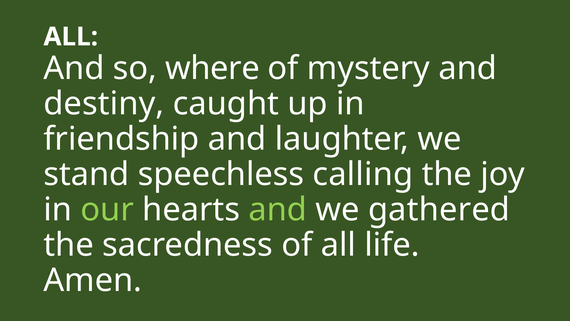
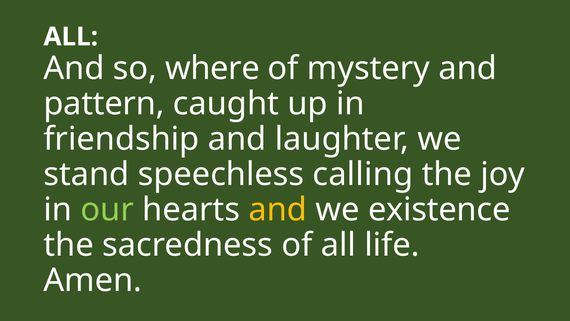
destiny: destiny -> pattern
and at (278, 209) colour: light green -> yellow
gathered: gathered -> existence
